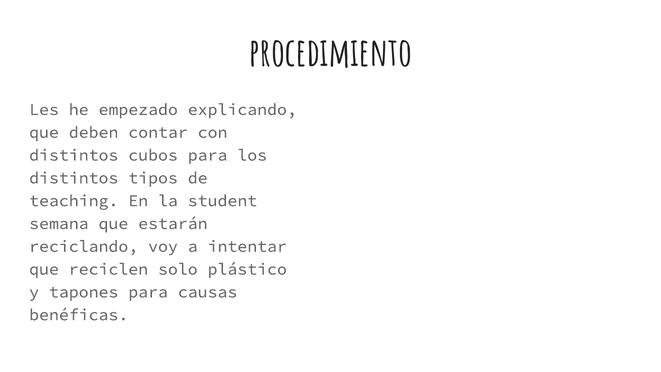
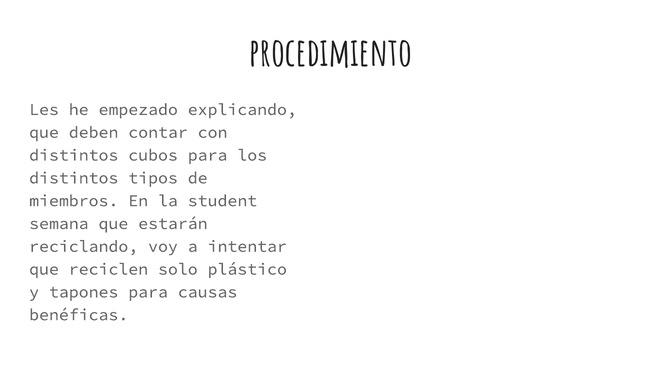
teaching: teaching -> miembros
